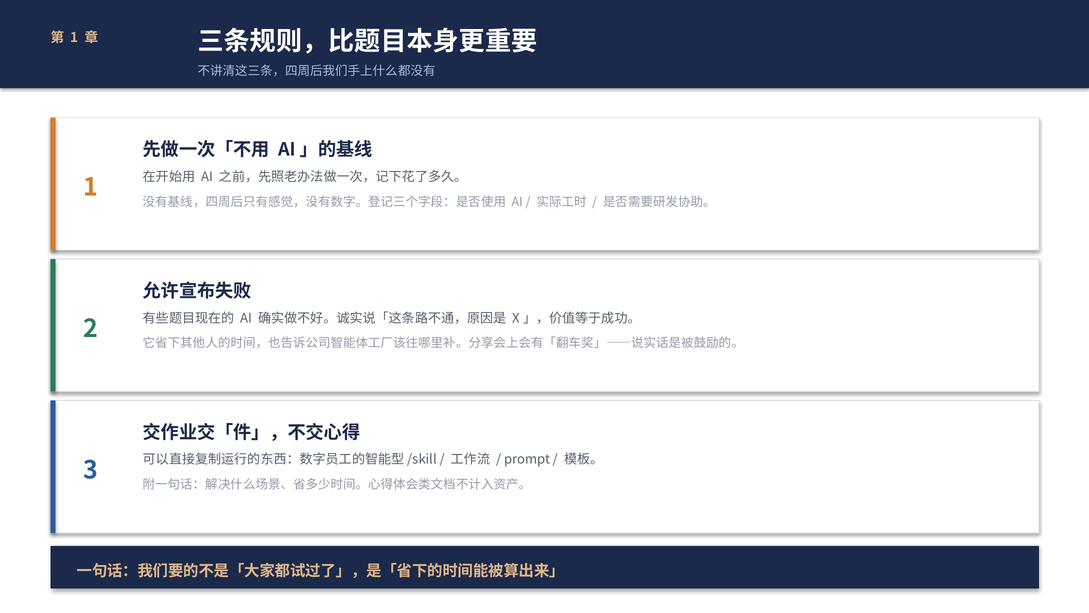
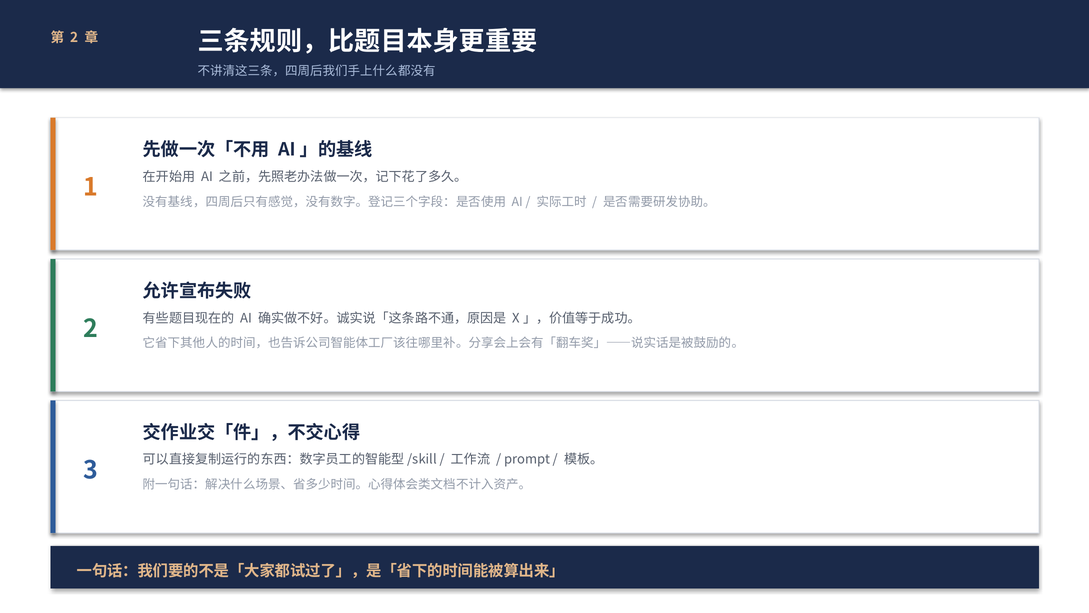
1 at (74, 38): 1 -> 2
